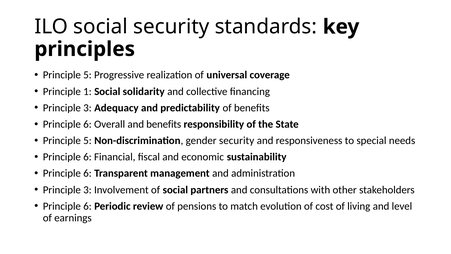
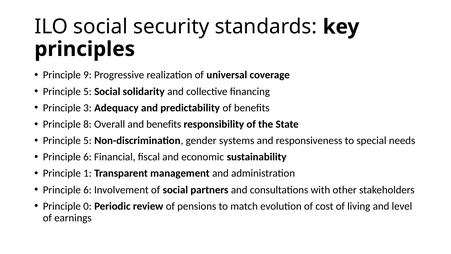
5 at (87, 75): 5 -> 9
1 at (87, 91): 1 -> 5
6 at (87, 124): 6 -> 8
gender security: security -> systems
6 at (87, 173): 6 -> 1
3 at (87, 190): 3 -> 6
6 at (87, 206): 6 -> 0
